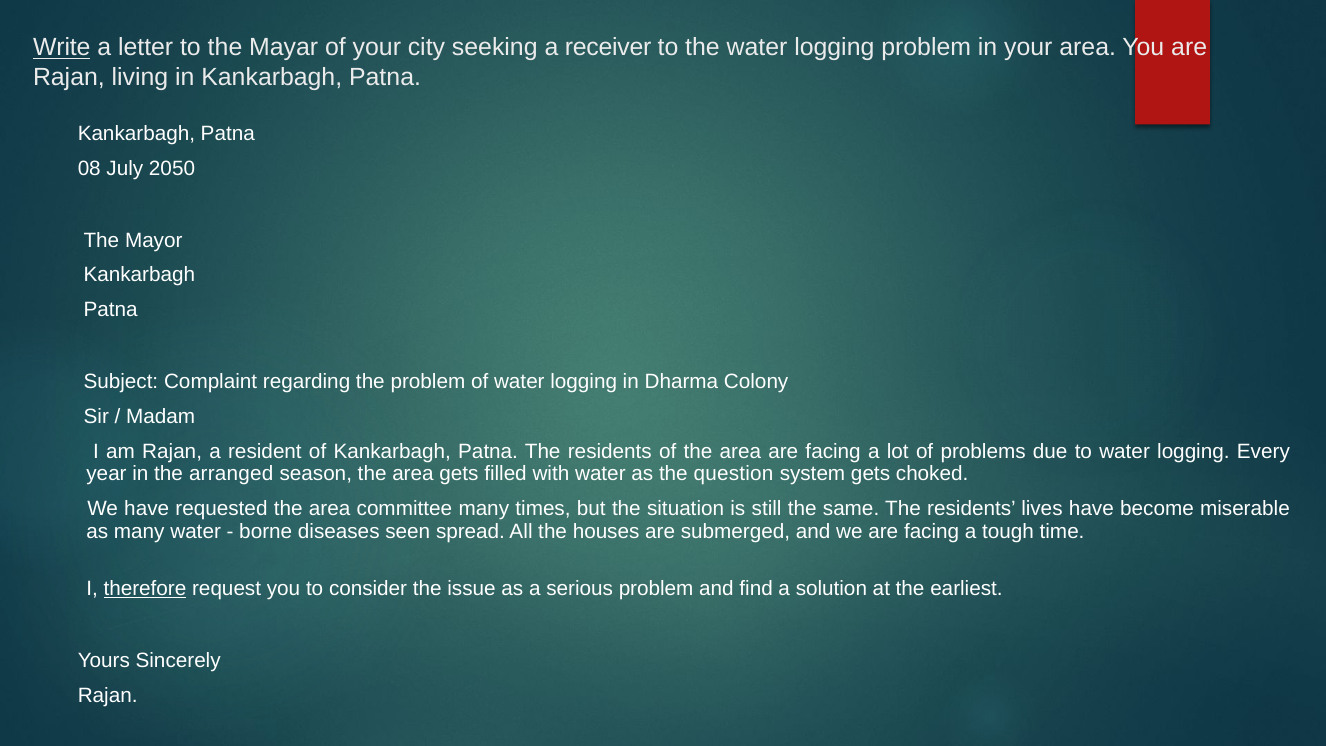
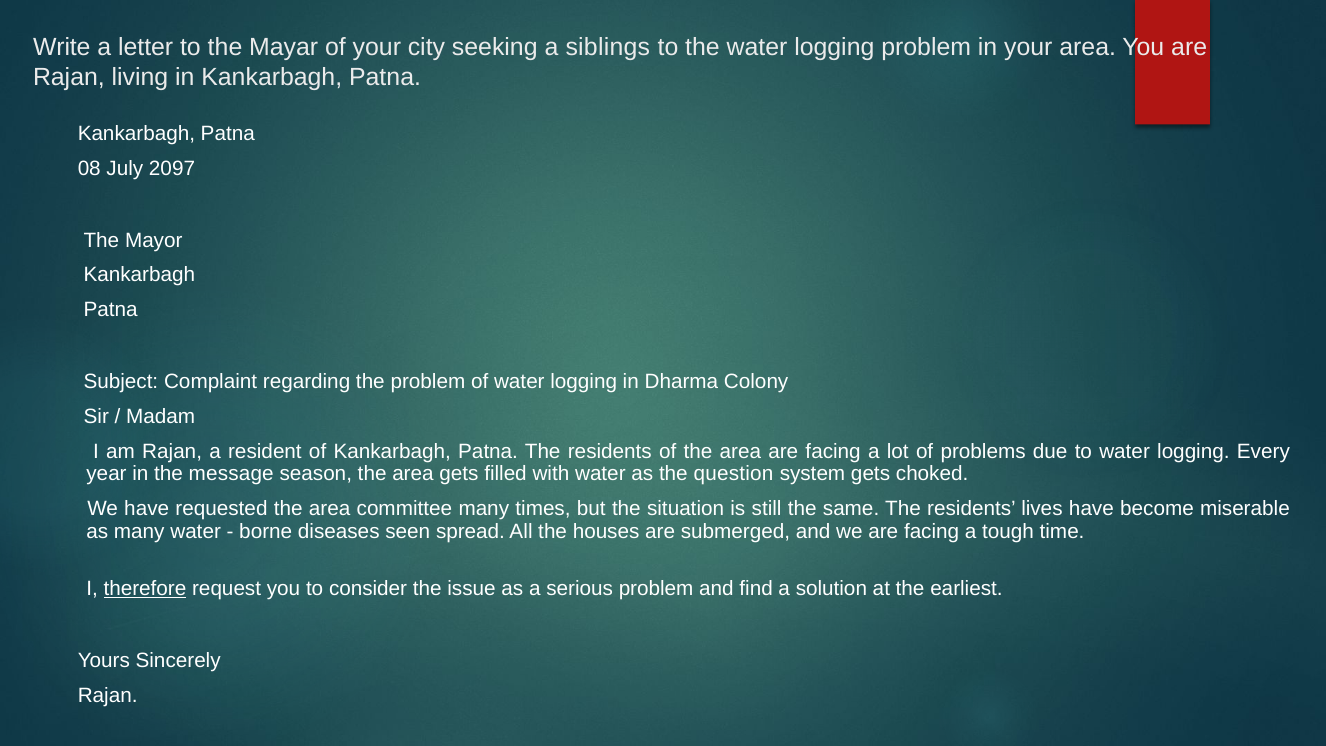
Write underline: present -> none
receiver: receiver -> siblings
2050: 2050 -> 2097
arranged: arranged -> message
